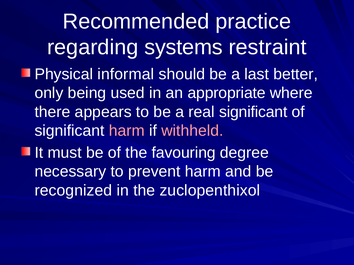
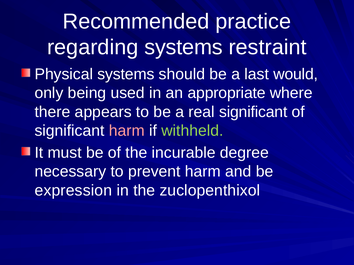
Physical informal: informal -> systems
better: better -> would
withheld colour: pink -> light green
favouring: favouring -> incurable
recognized: recognized -> expression
